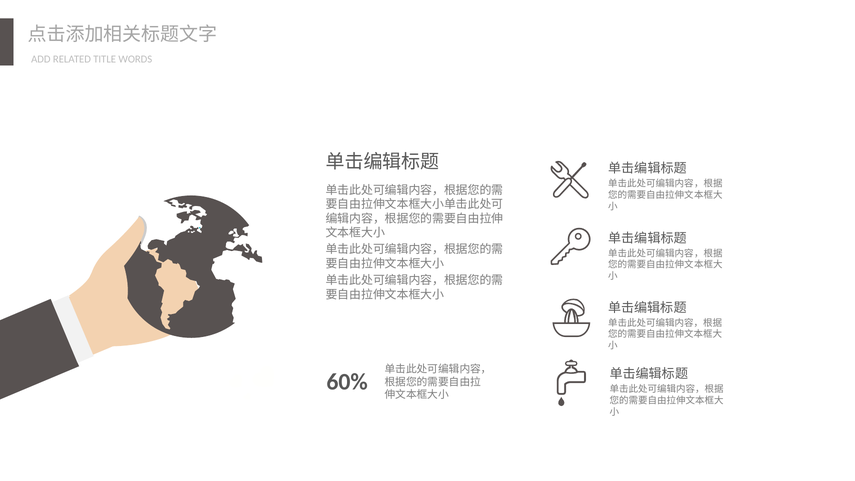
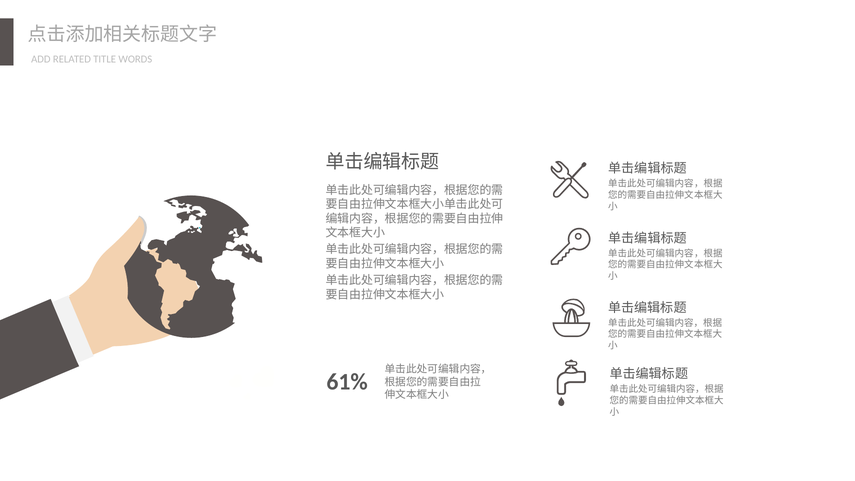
60%: 60% -> 61%
